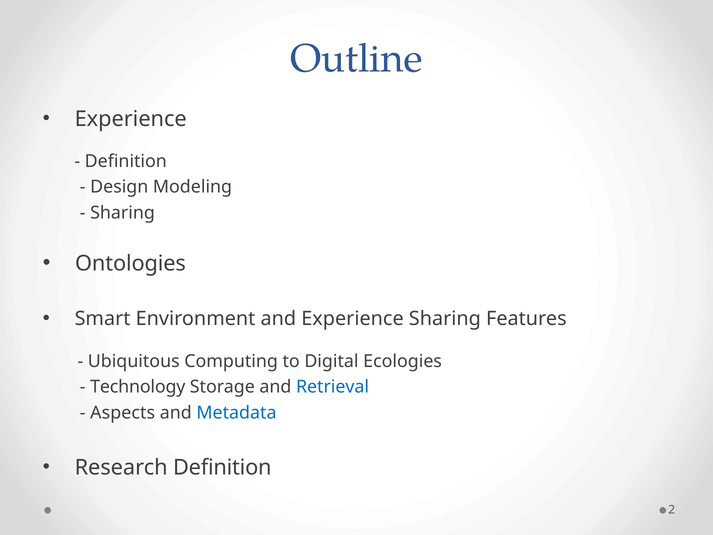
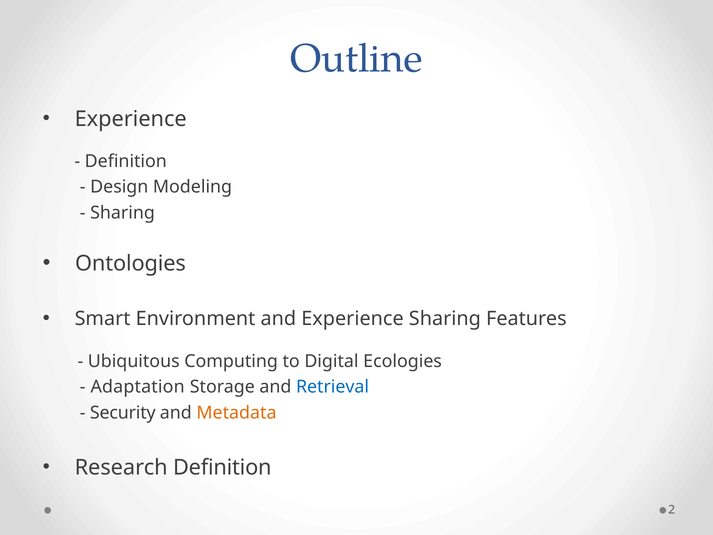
Technology: Technology -> Adaptation
Aspects: Aspects -> Security
Metadata colour: blue -> orange
